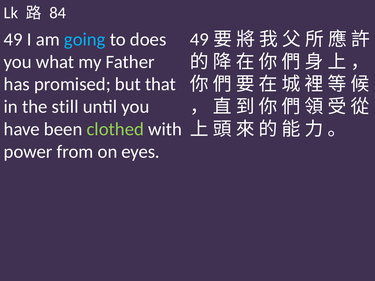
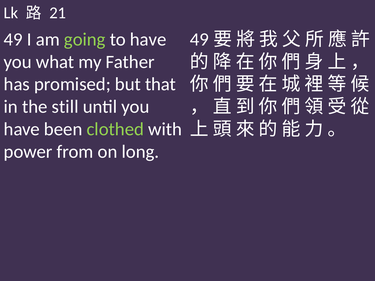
84: 84 -> 21
going colour: light blue -> light green
to does: does -> have
eyes: eyes -> long
